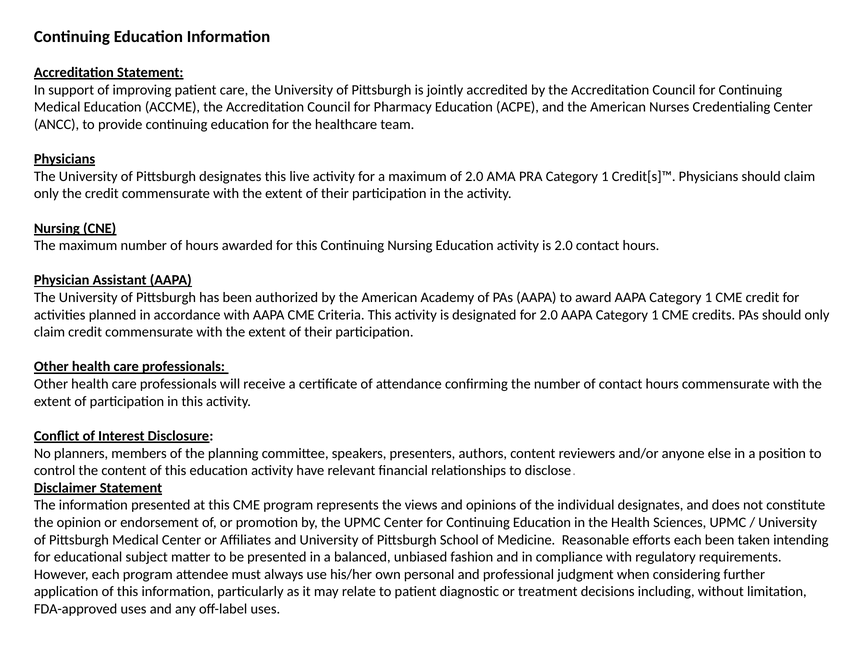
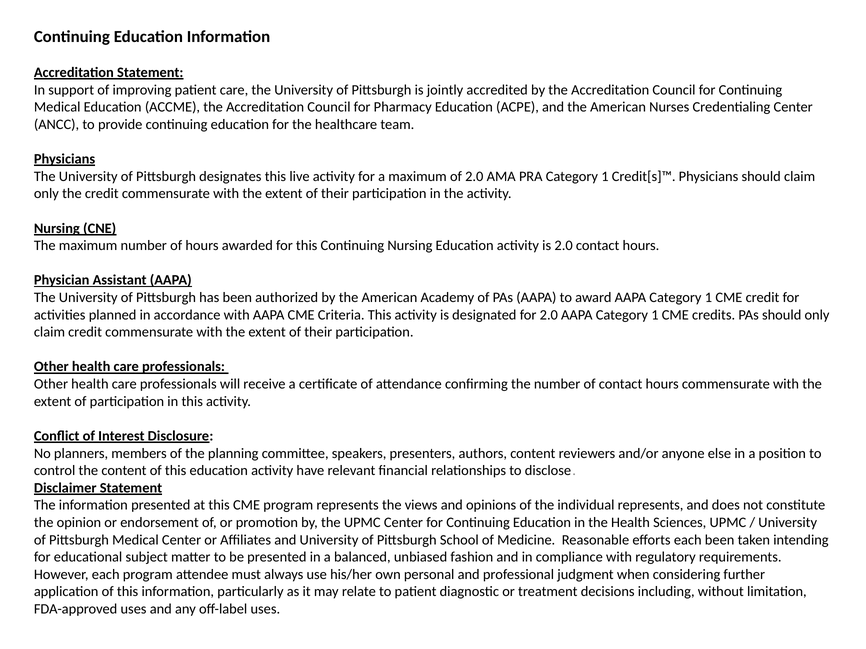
individual designates: designates -> represents
